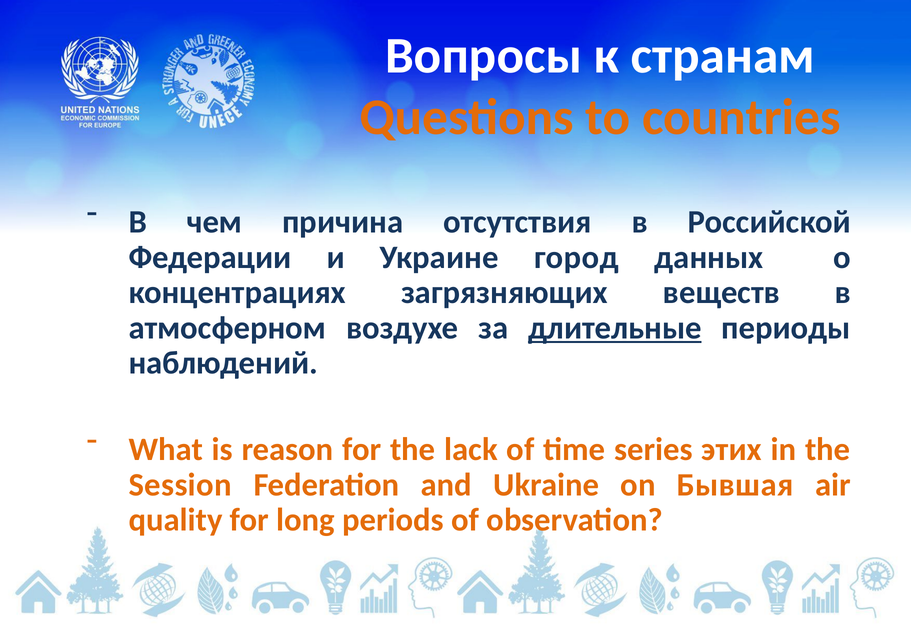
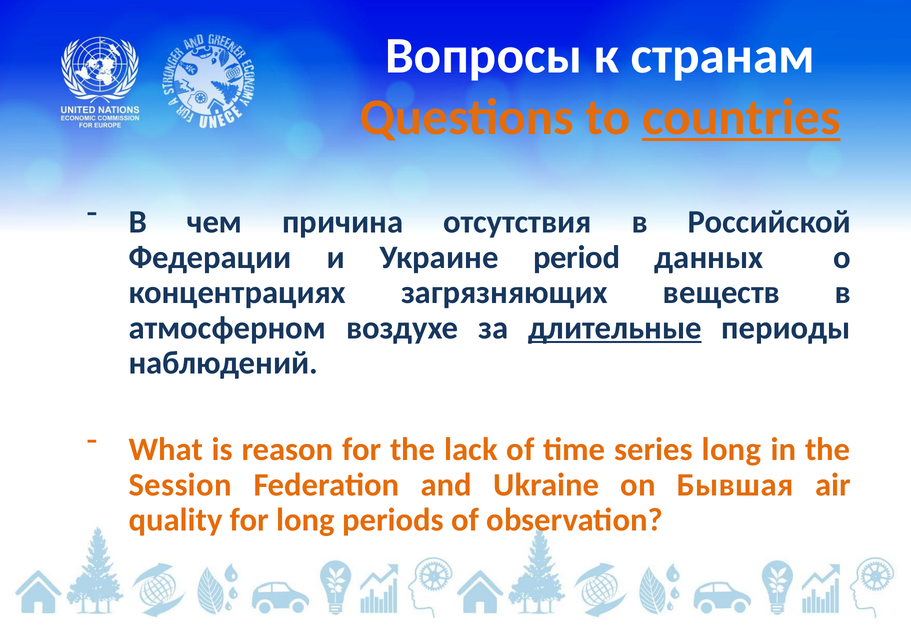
countries underline: none -> present
город: город -> period
series этих: этих -> long
